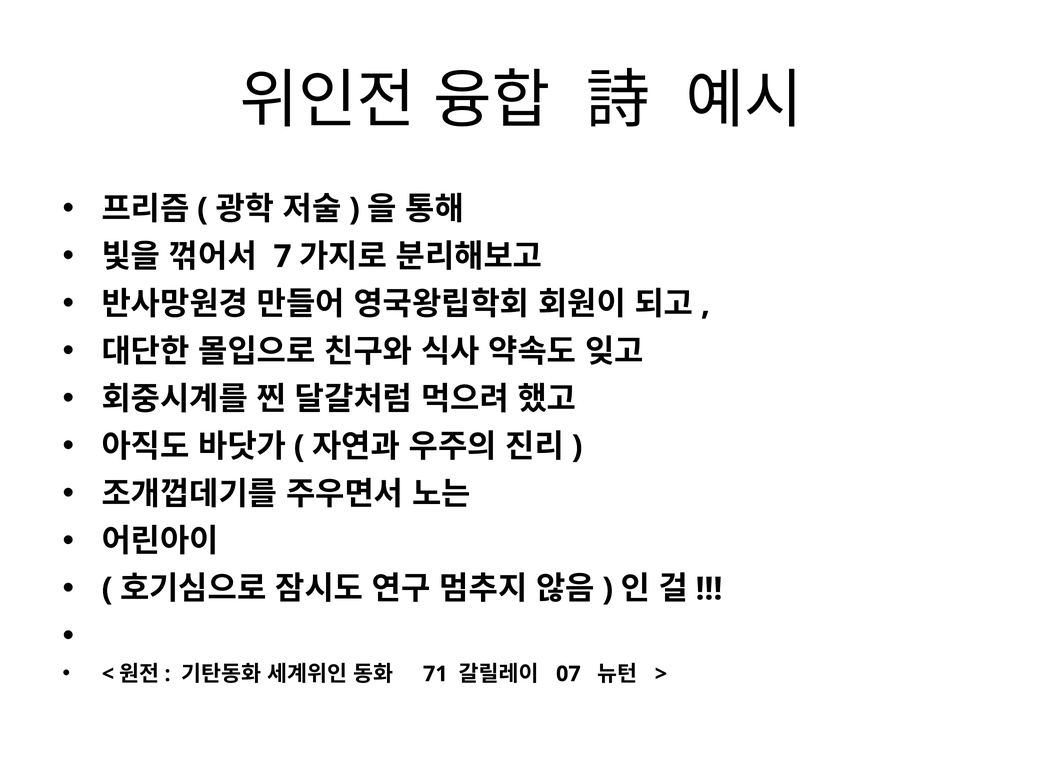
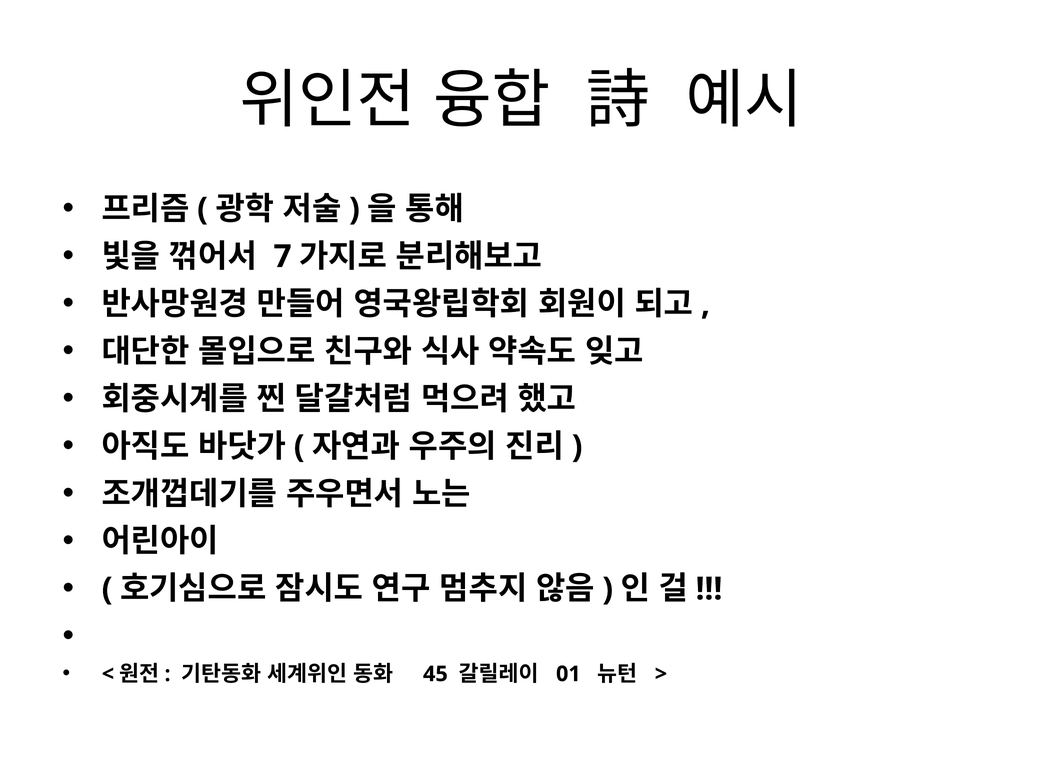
71: 71 -> 45
07: 07 -> 01
